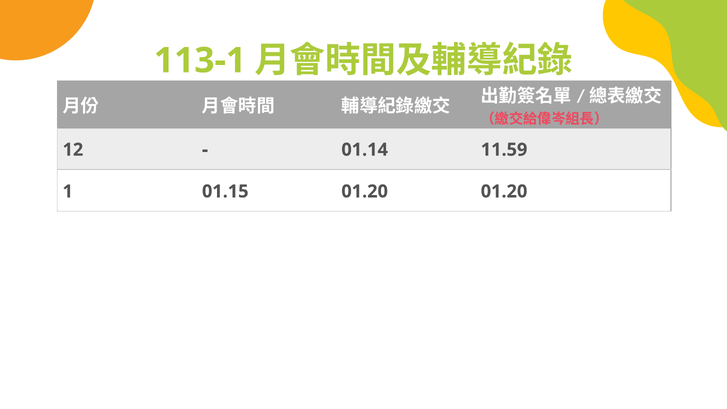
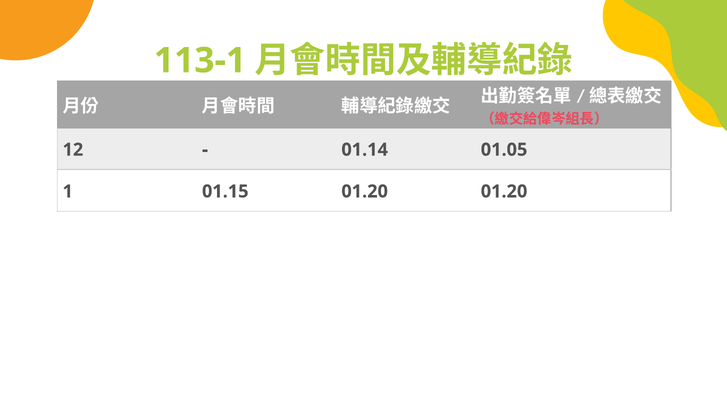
11.59: 11.59 -> 01.05
